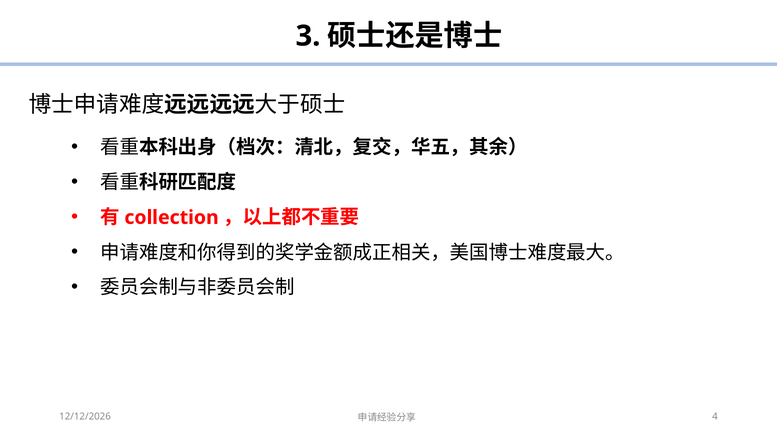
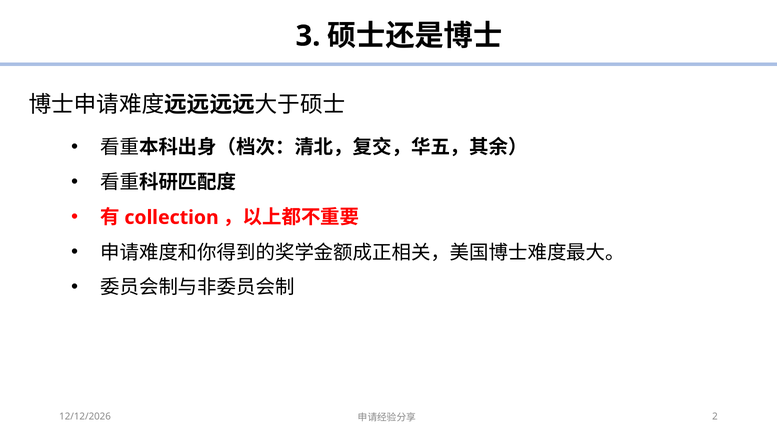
4: 4 -> 2
